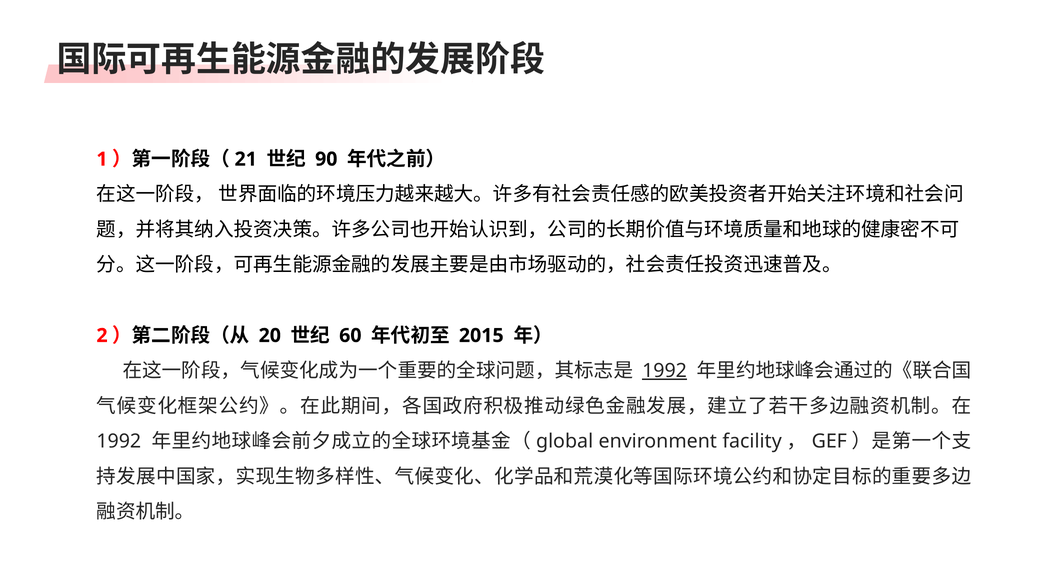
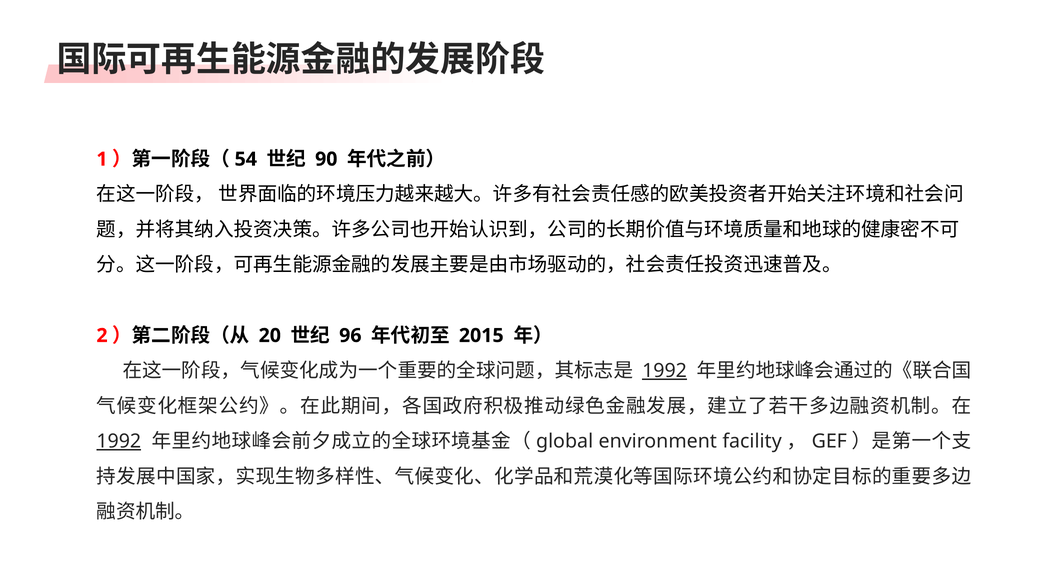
21: 21 -> 54
60: 60 -> 96
1992 at (119, 442) underline: none -> present
